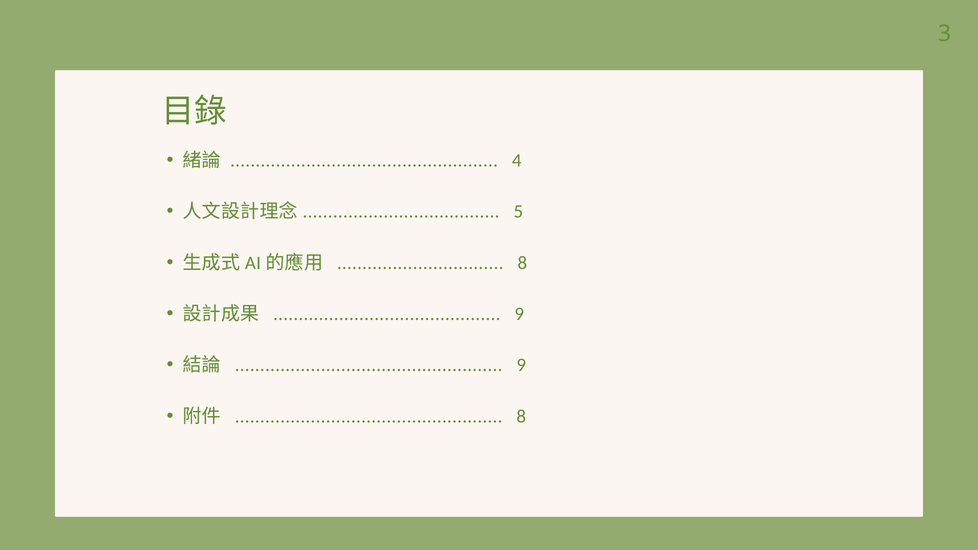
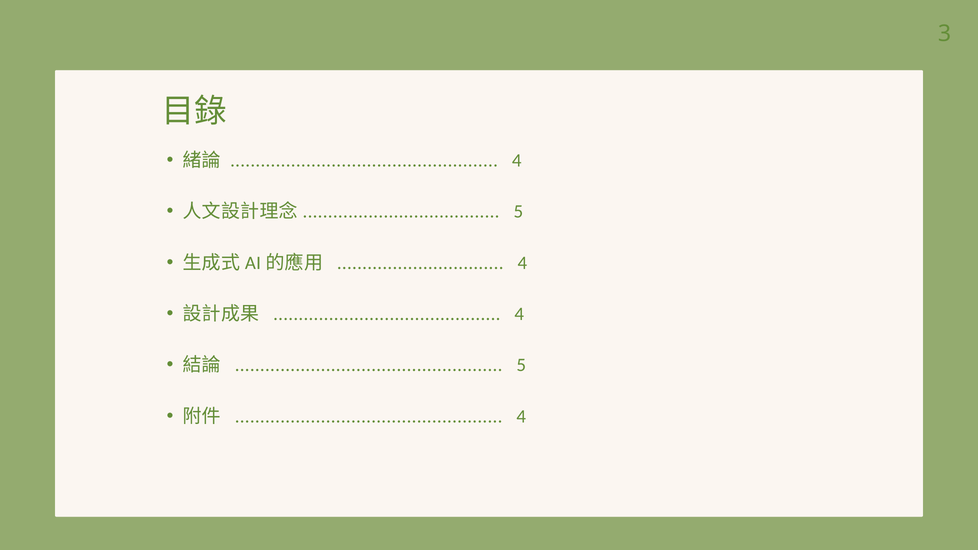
8 at (522, 263): 8 -> 4
9 at (519, 314): 9 -> 4
9 at (521, 365): 9 -> 5
8 at (521, 416): 8 -> 4
